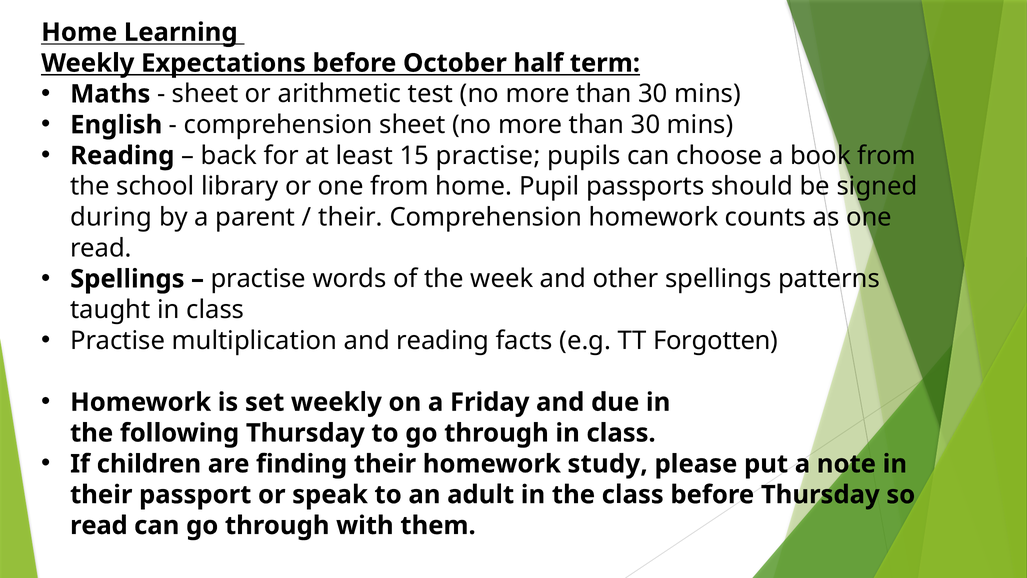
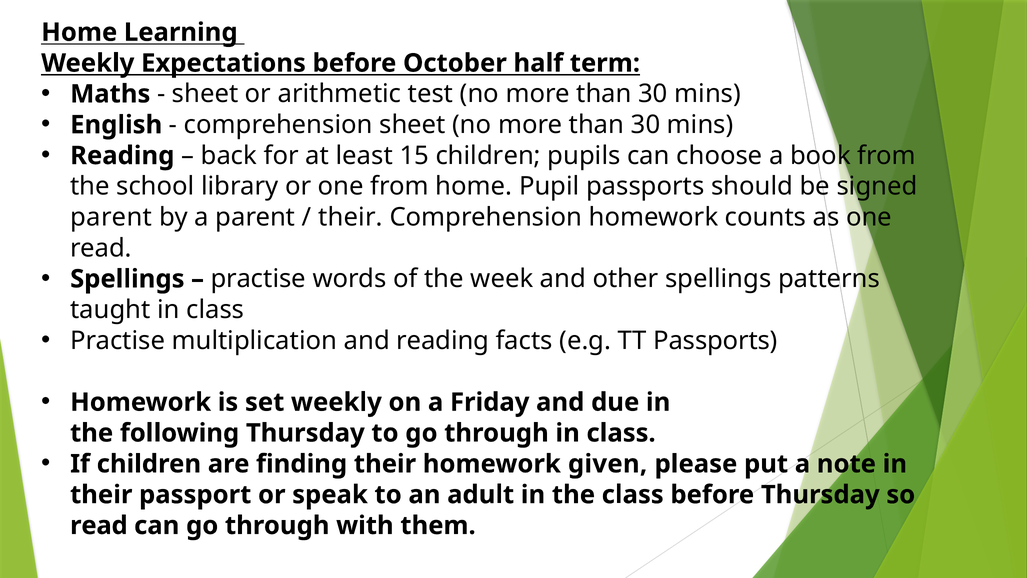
15 practise: practise -> children
during at (111, 217): during -> parent
TT Forgotten: Forgotten -> Passports
study: study -> given
